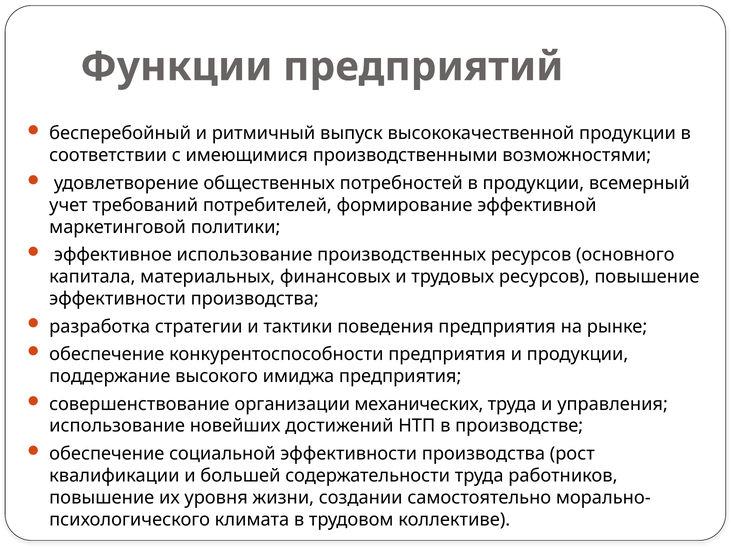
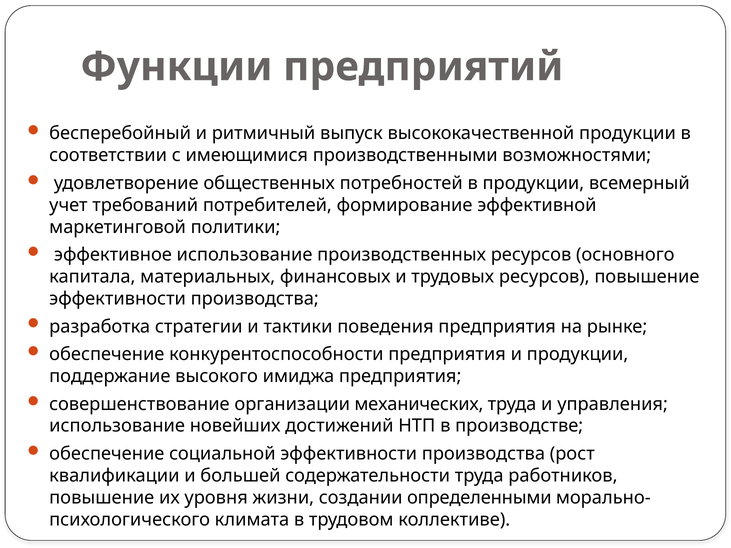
самостоятельно: самостоятельно -> определенными
